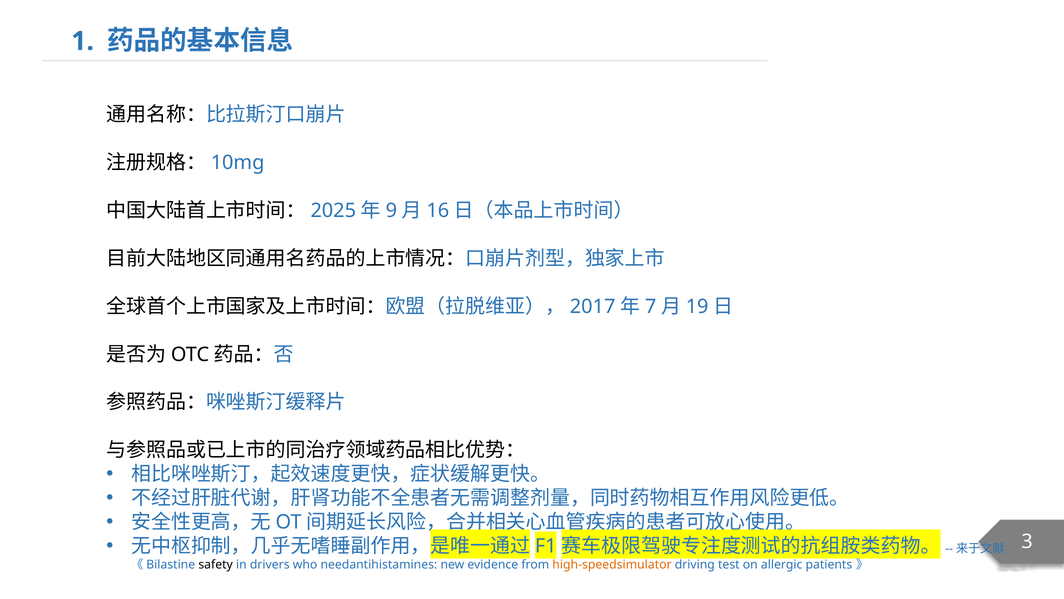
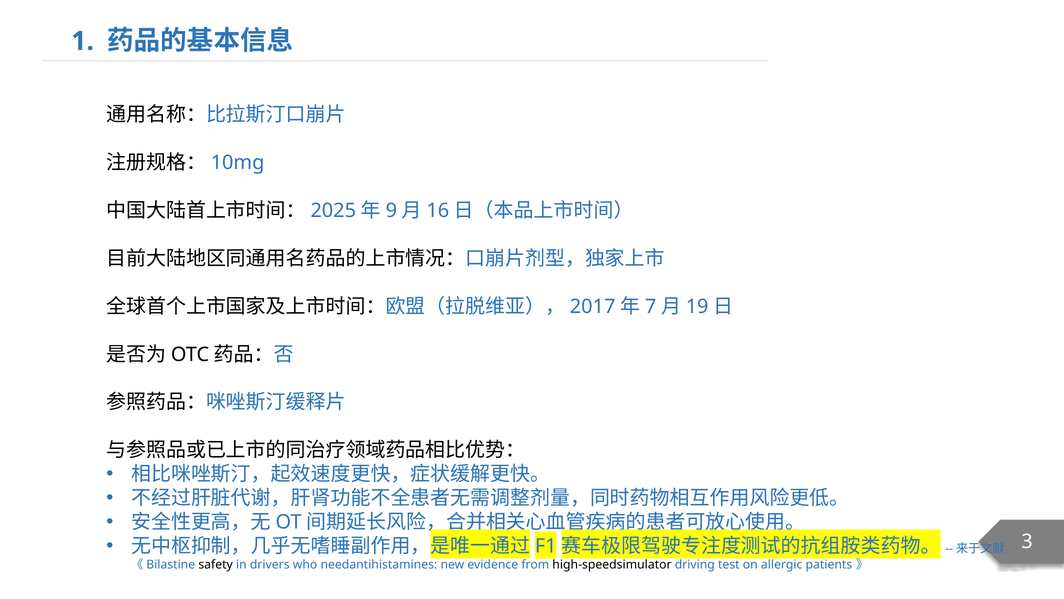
high-speedsimulator colour: orange -> black
